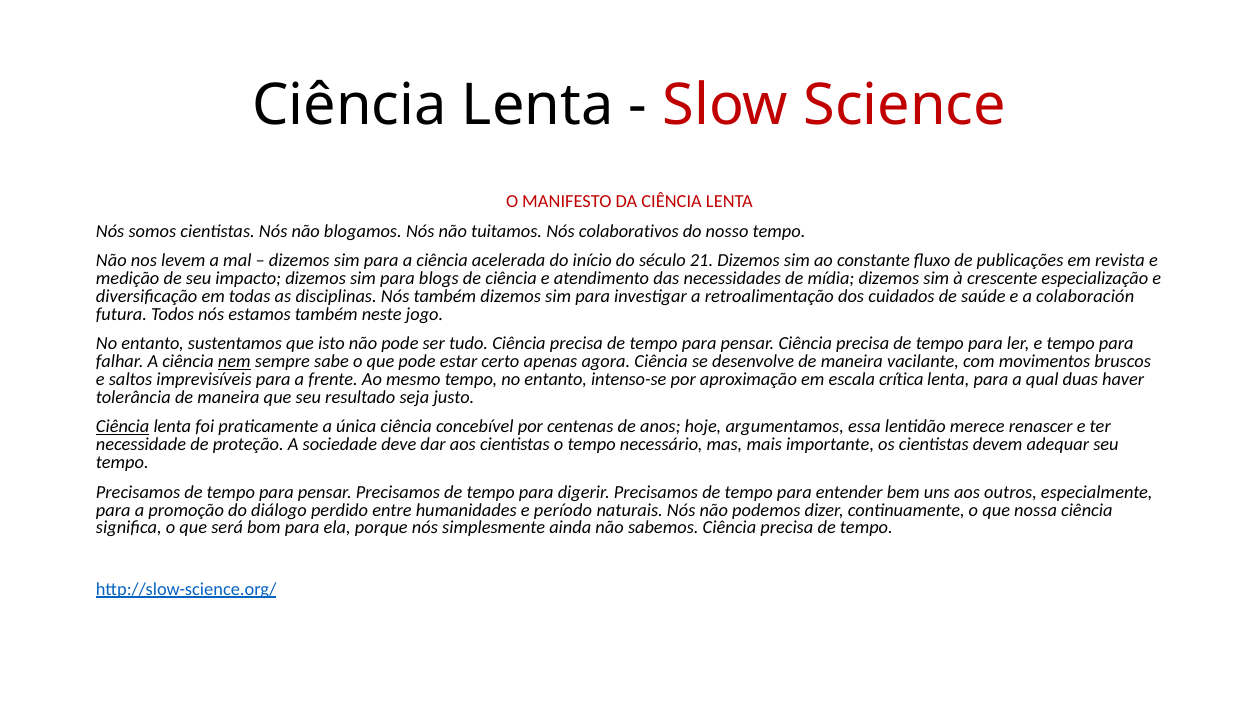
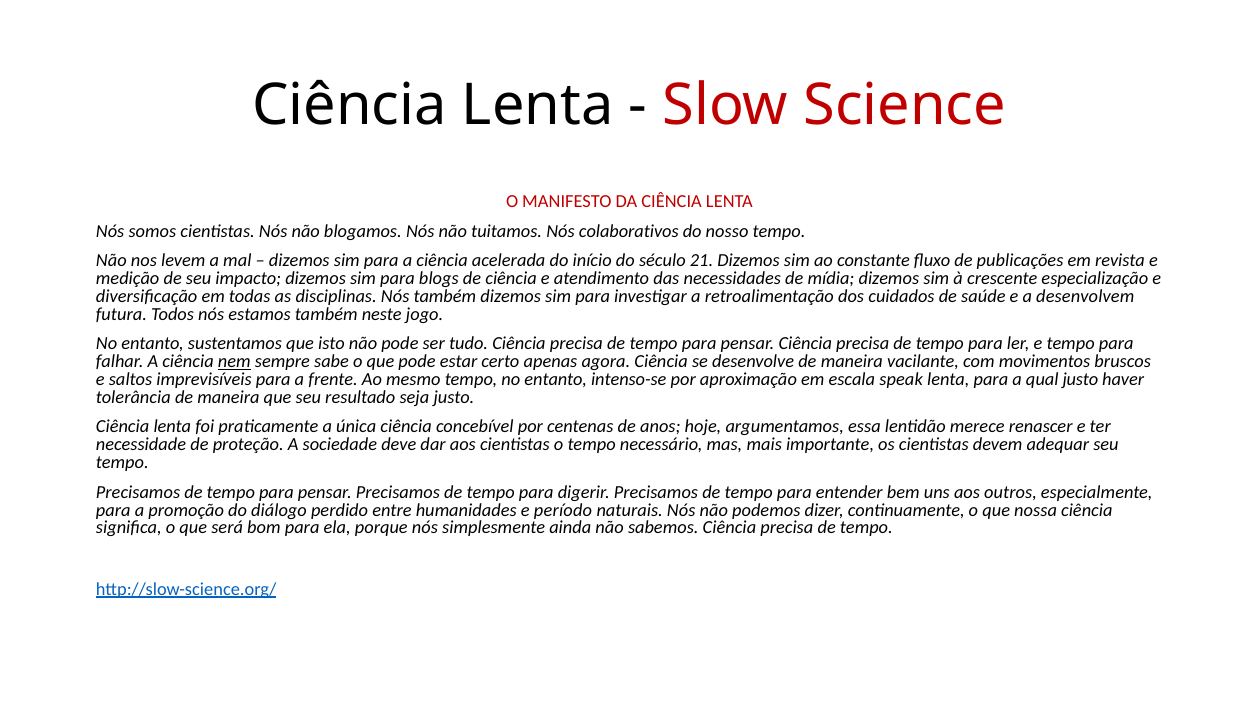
colaboración: colaboración -> desenvolvem
crítica: crítica -> speak
qual duas: duas -> justo
Ciência at (123, 427) underline: present -> none
